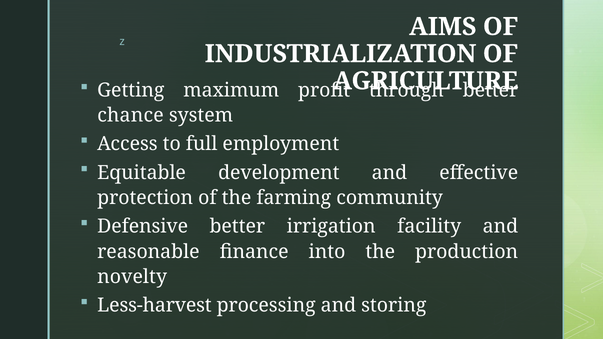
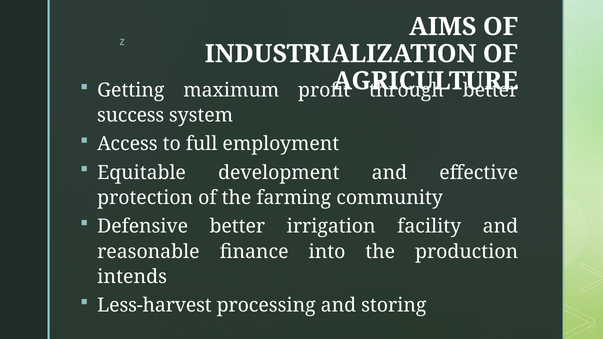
chance: chance -> success
novelty: novelty -> intends
